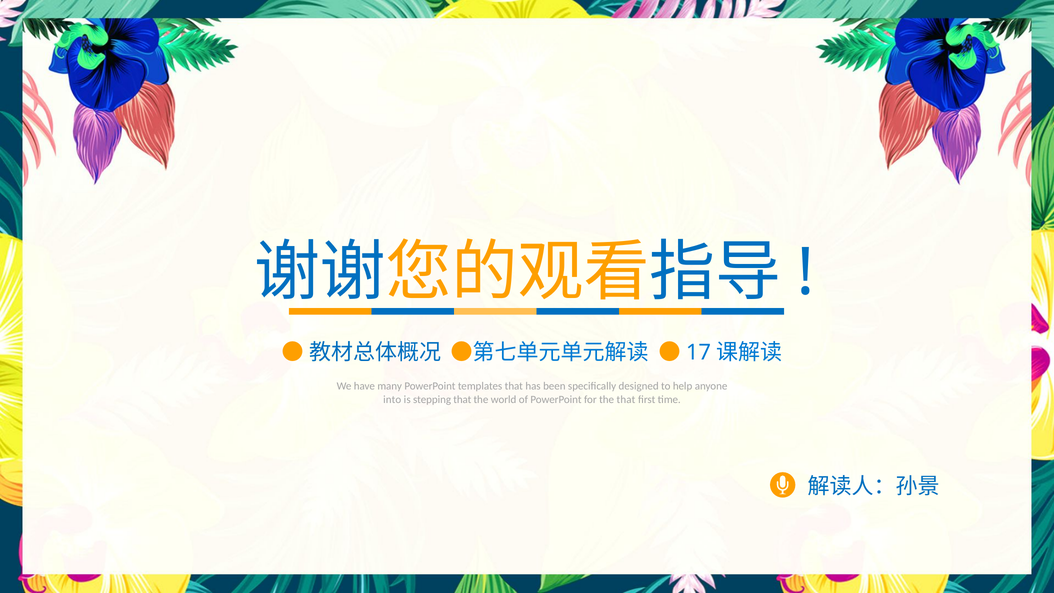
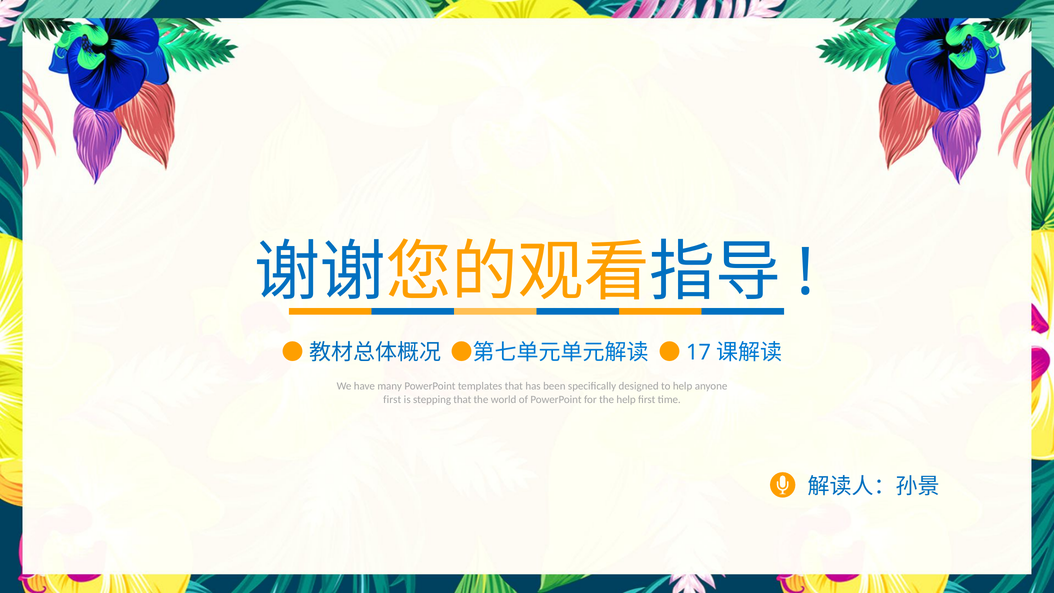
into at (392, 400): into -> first
the that: that -> help
